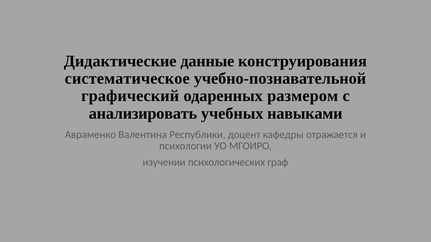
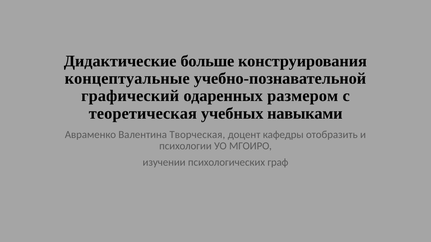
данные: данные -> больше
систематическое: систематическое -> концептуальные
анализировать: анализировать -> теоретическая
Республики: Республики -> Творческая
отражается: отражается -> отобразить
